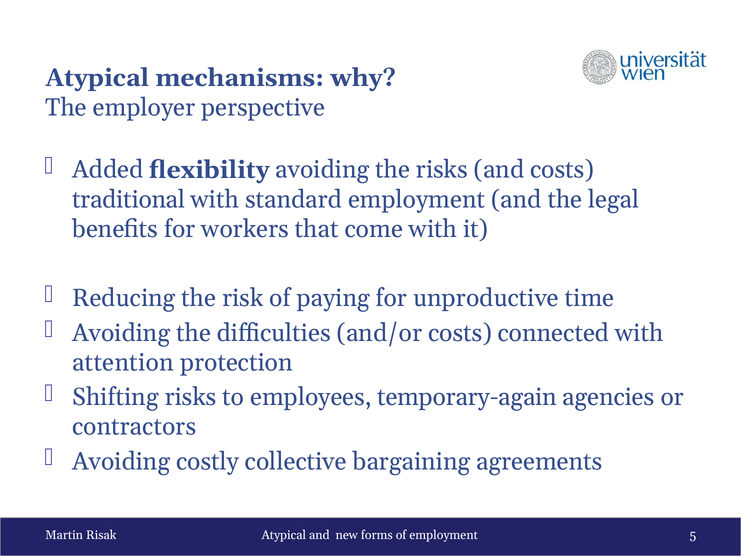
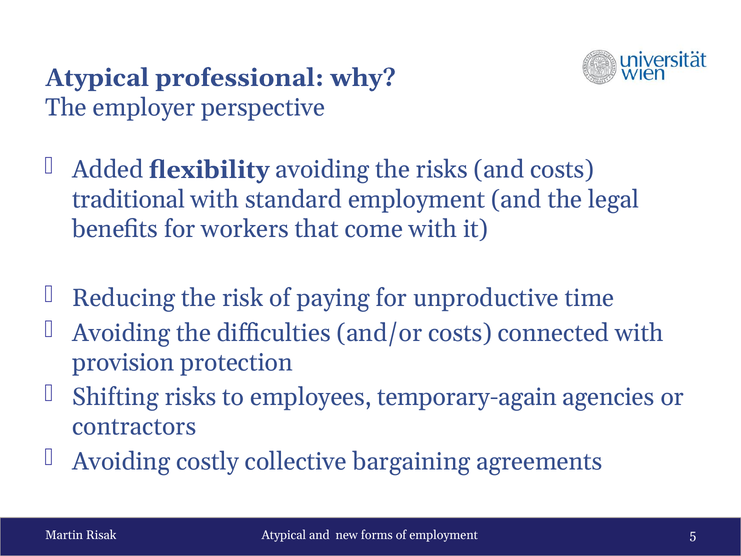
mechanisms: mechanisms -> professional
attention: attention -> provision
